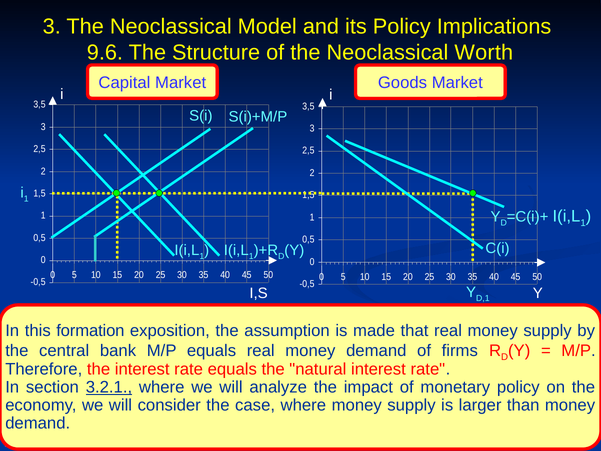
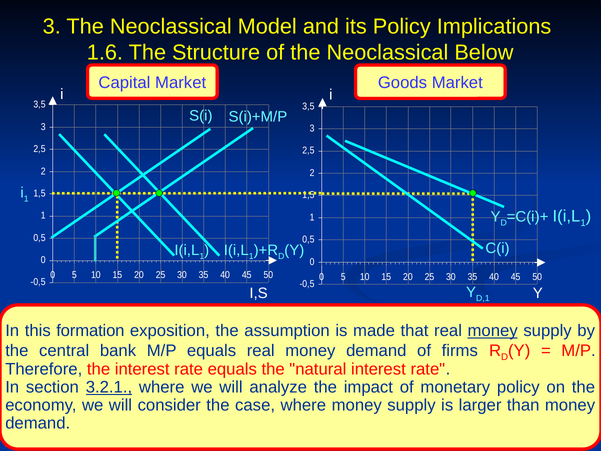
9.6: 9.6 -> 1.6
Worth: Worth -> Below
money at (493, 330) underline: none -> present
